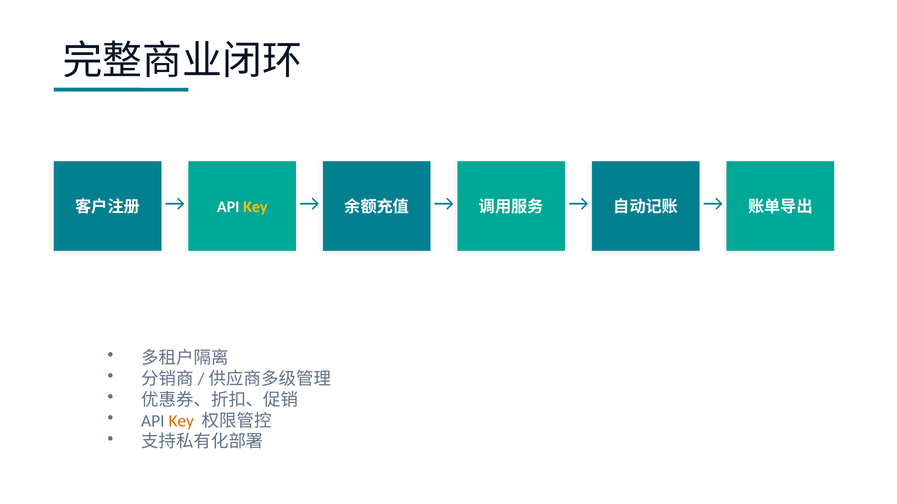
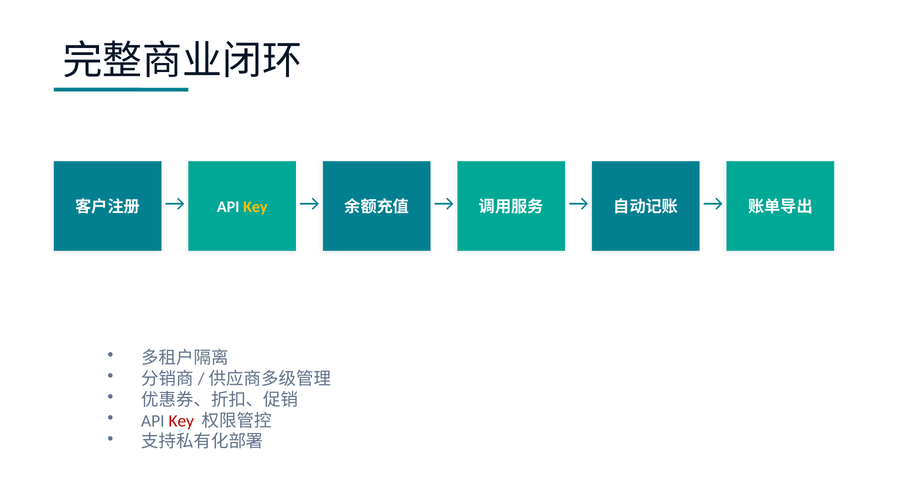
Key at (181, 421) colour: orange -> red
